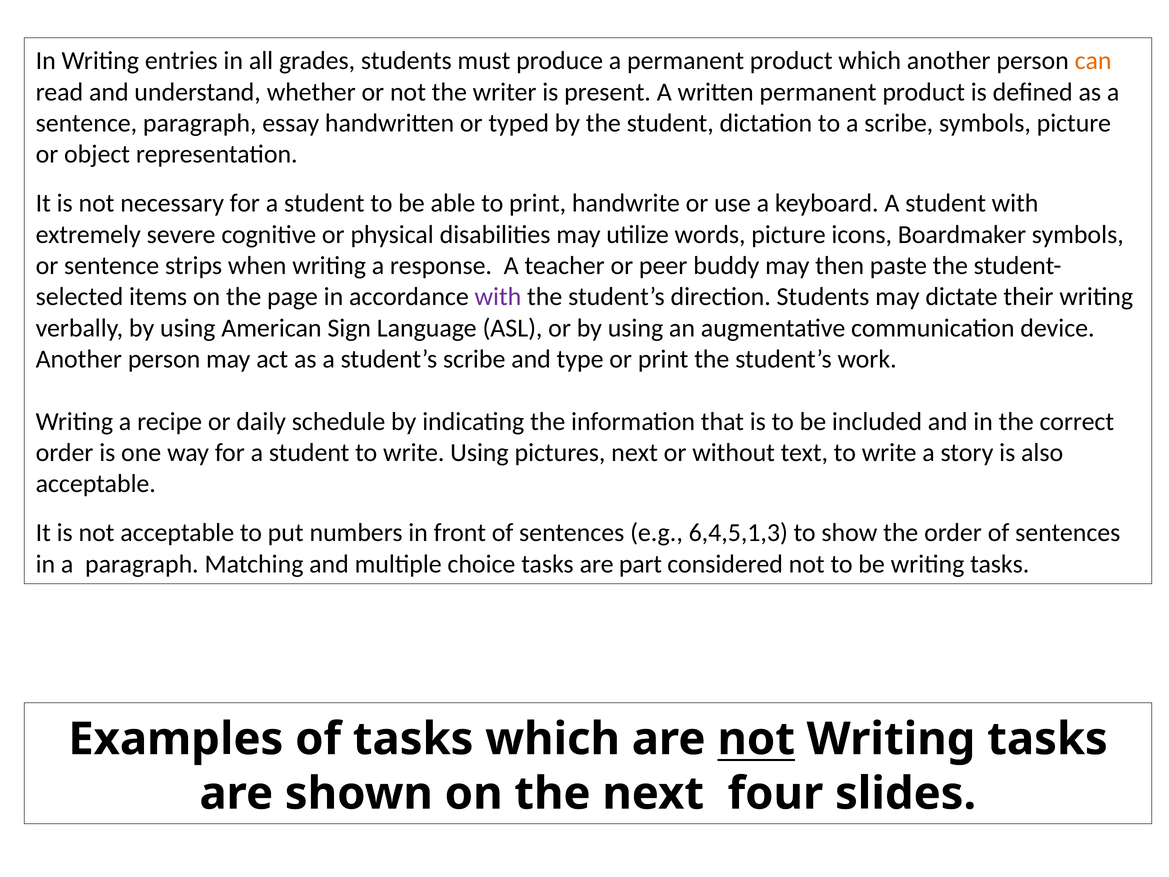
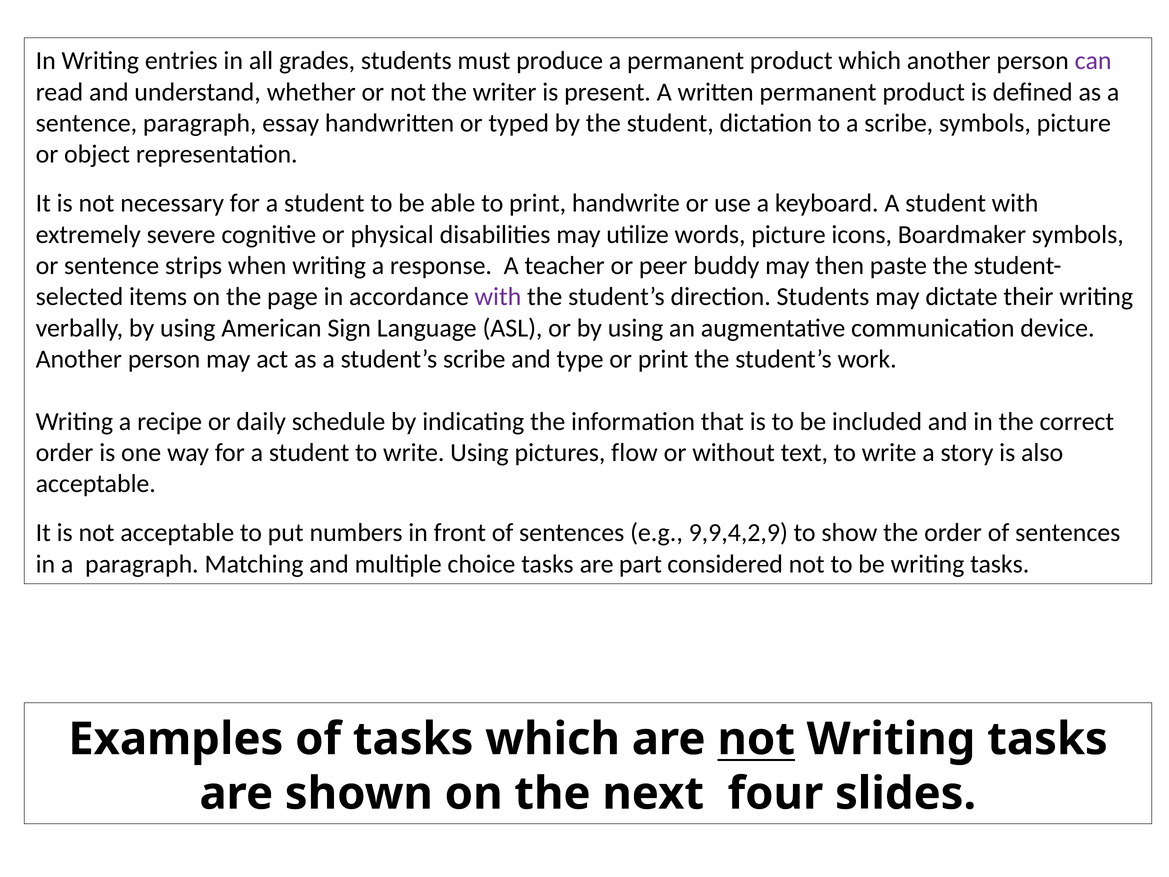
can colour: orange -> purple
pictures next: next -> flow
6,4,5,1,3: 6,4,5,1,3 -> 9,9,4,2,9
